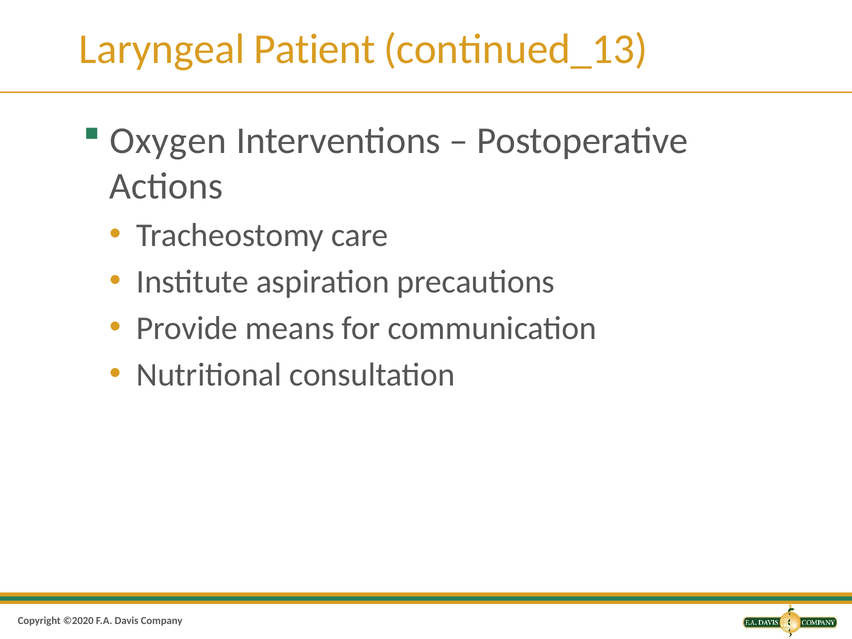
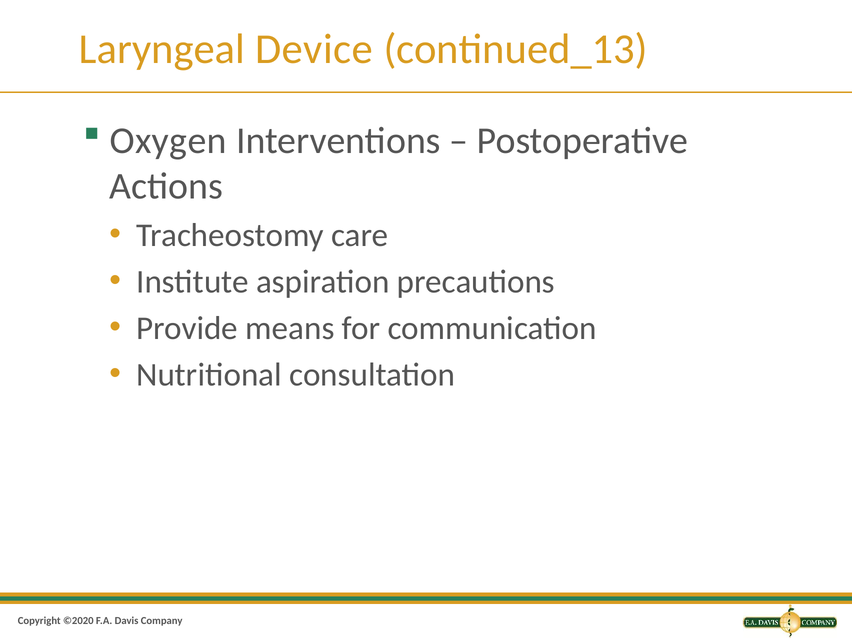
Patient: Patient -> Device
